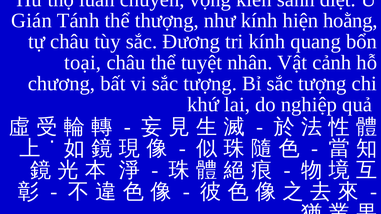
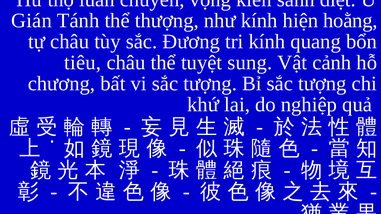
toại: toại -> tiêu
nhân: nhân -> sung
